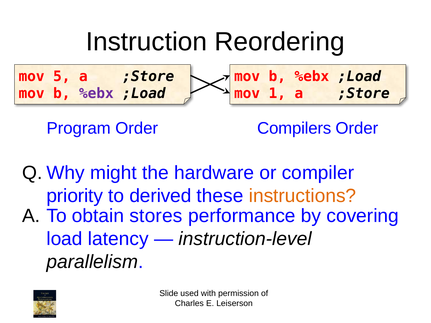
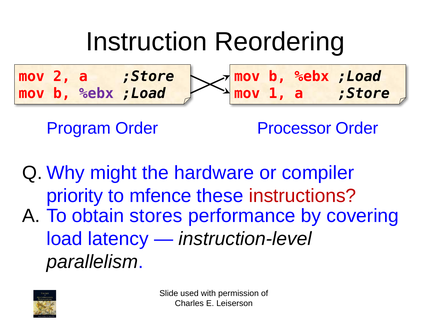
5: 5 -> 2
Compilers: Compilers -> Processor
derived: derived -> mfence
instructions colour: orange -> red
